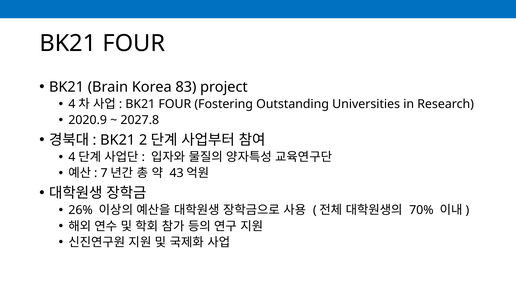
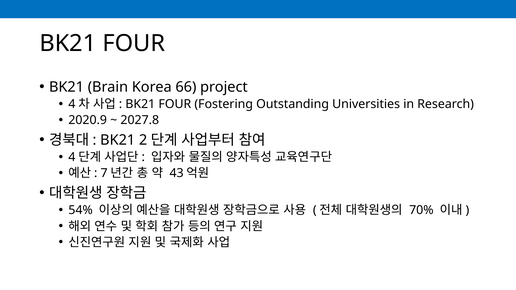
83: 83 -> 66
26%: 26% -> 54%
